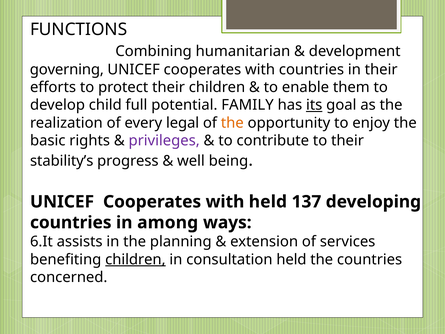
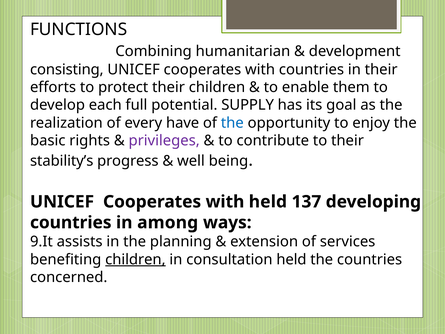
governing: governing -> consisting
child: child -> each
FAMILY: FAMILY -> SUPPLY
its underline: present -> none
legal: legal -> have
the at (232, 123) colour: orange -> blue
6.It: 6.It -> 9.It
